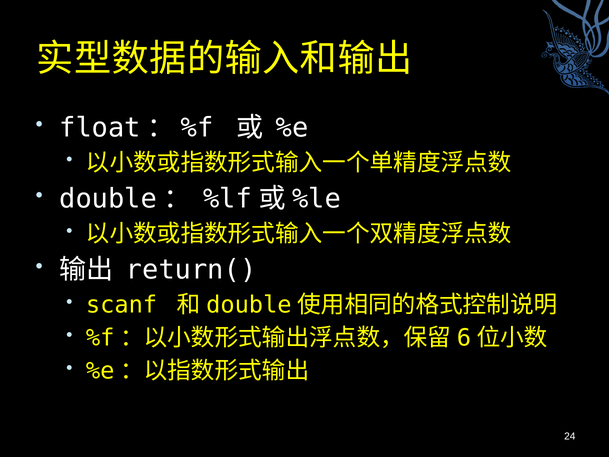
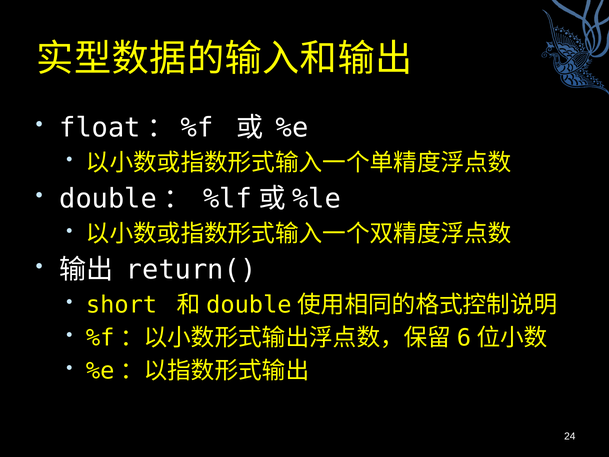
scanf: scanf -> short
